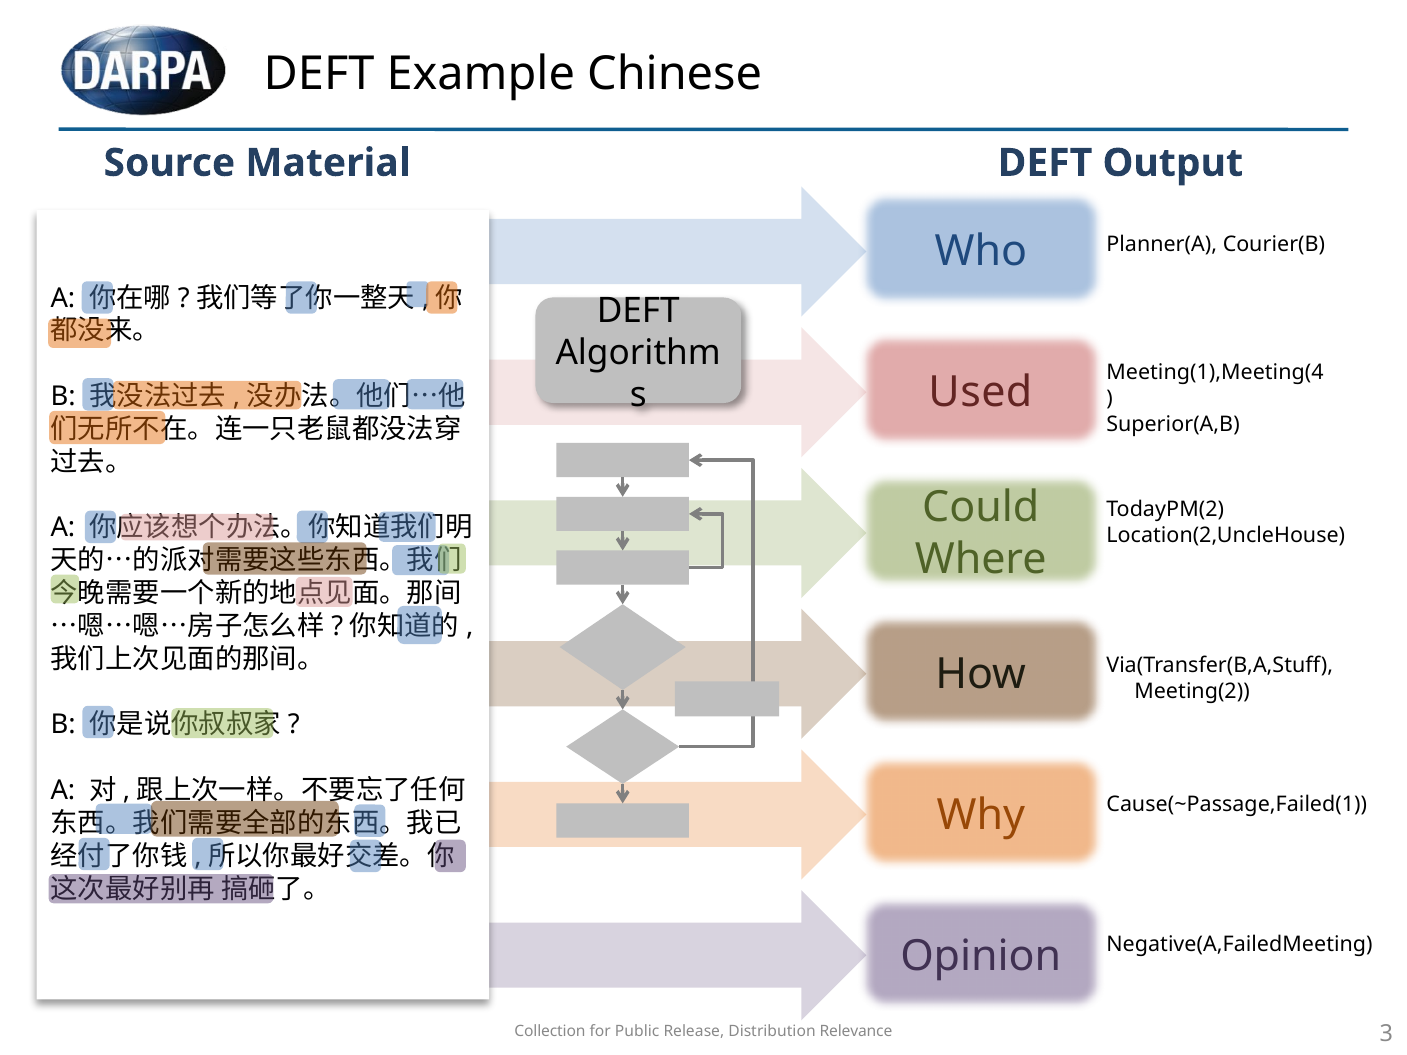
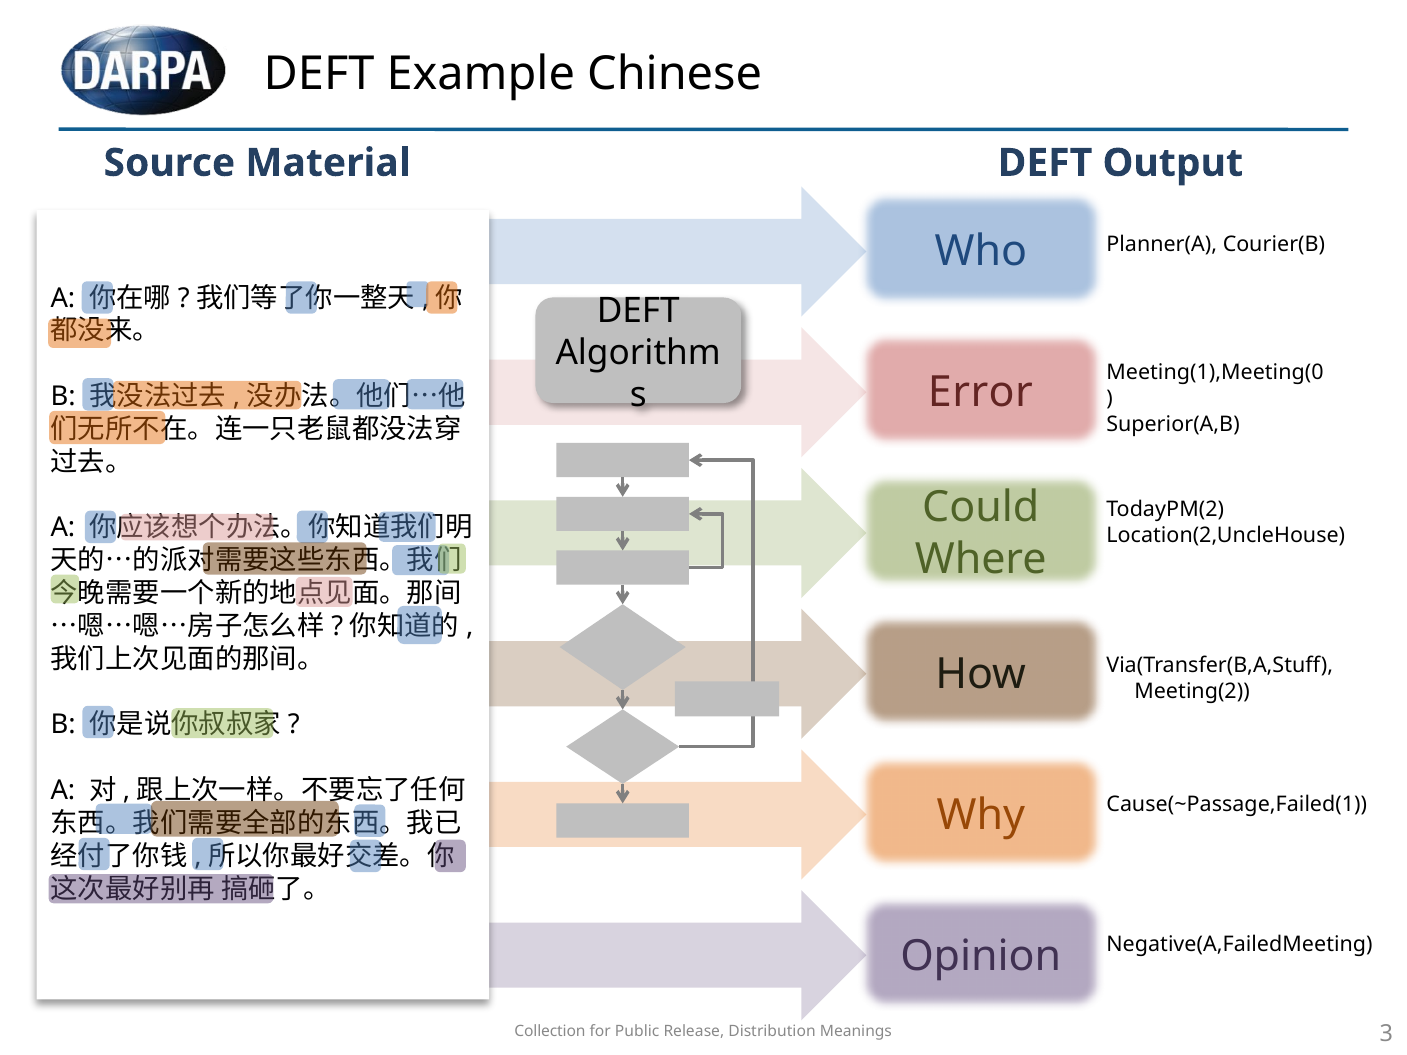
Meeting(1),Meeting(4: Meeting(1),Meeting(4 -> Meeting(1),Meeting(0
Used: Used -> Error
Relevance: Relevance -> Meanings
